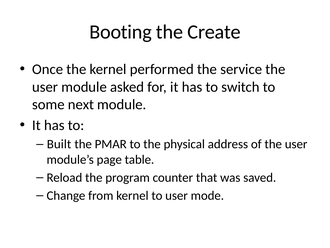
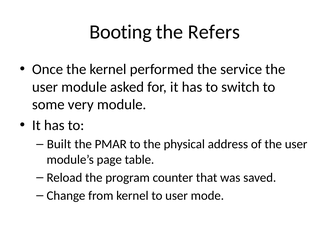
Create: Create -> Refers
next: next -> very
